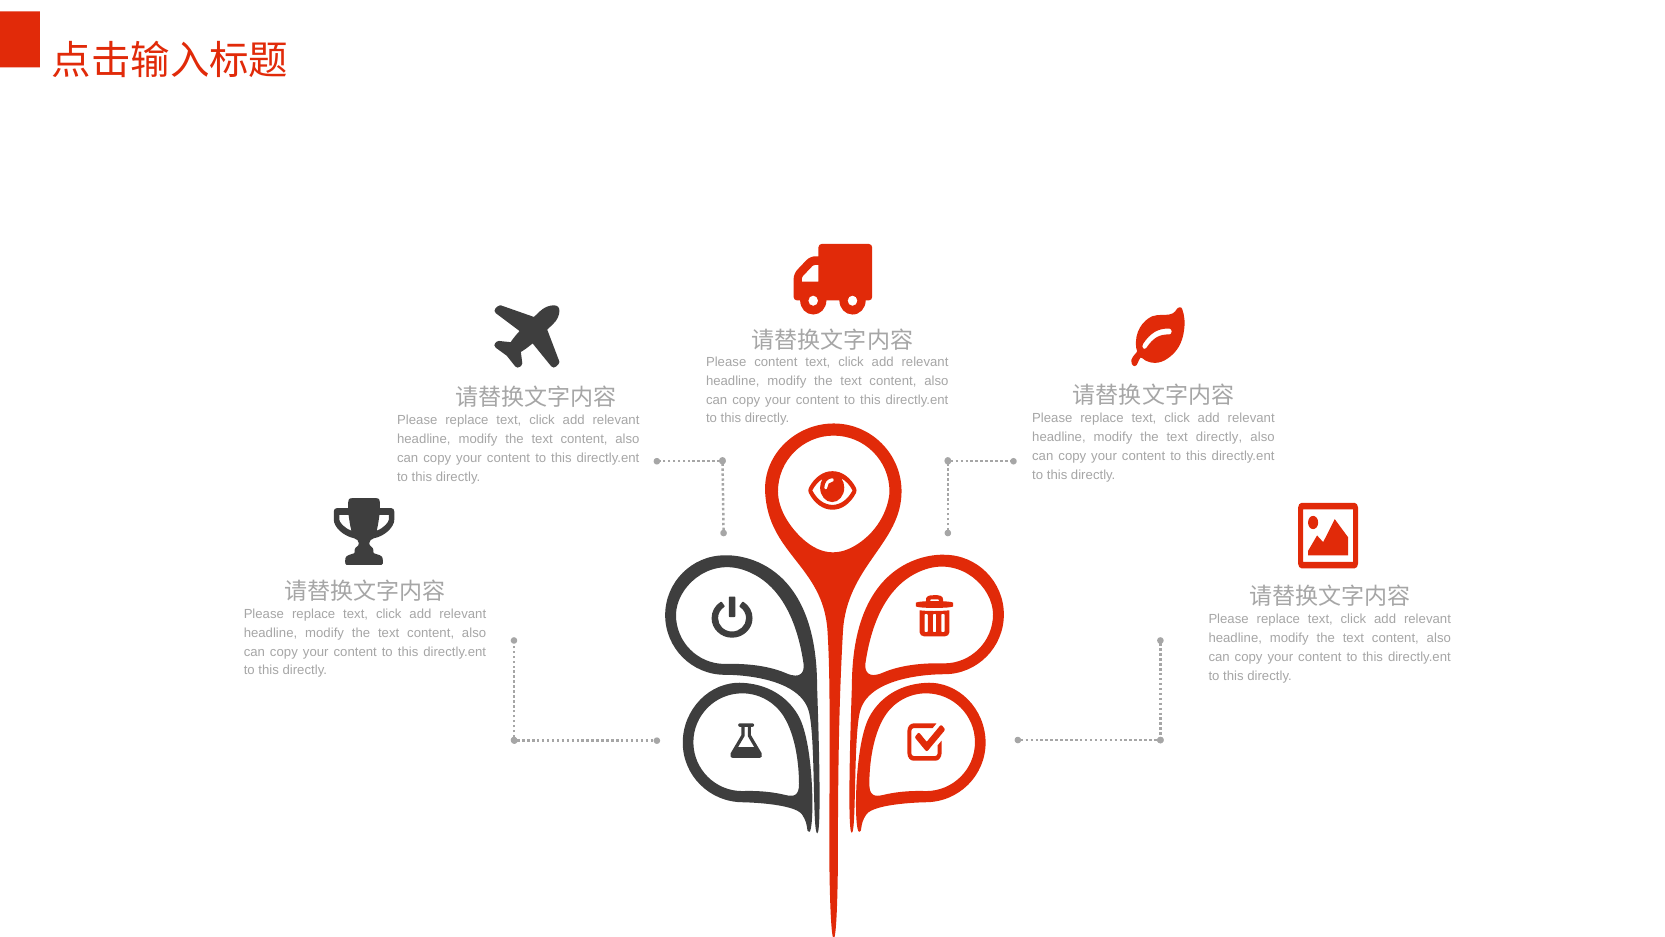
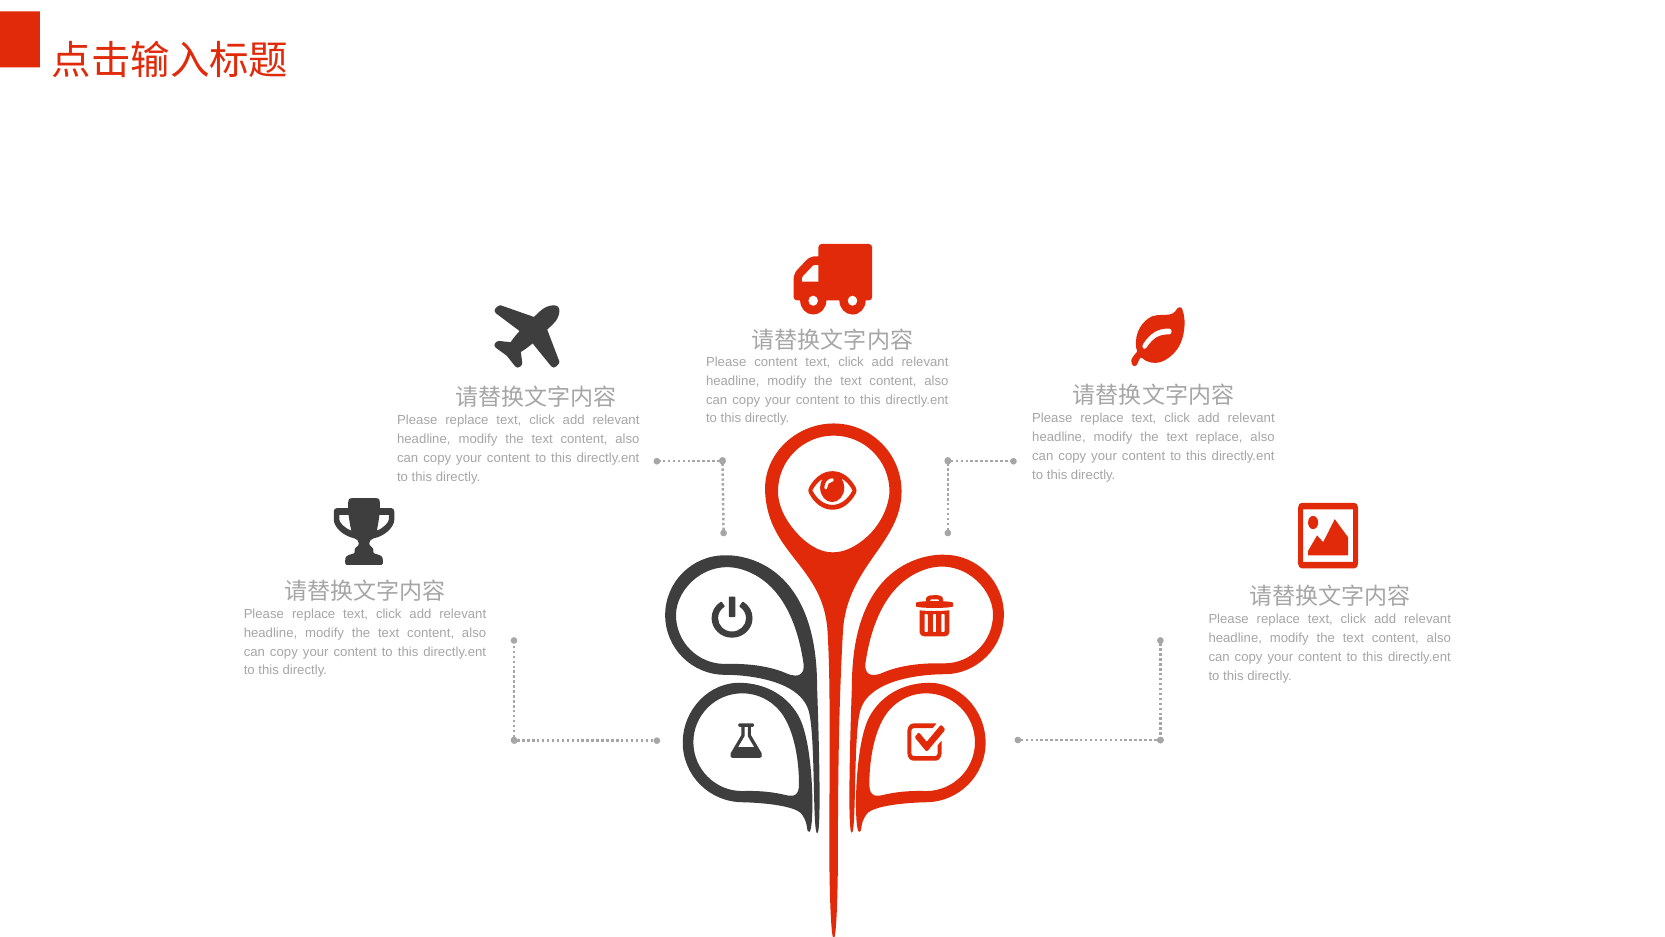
text directly: directly -> replace
